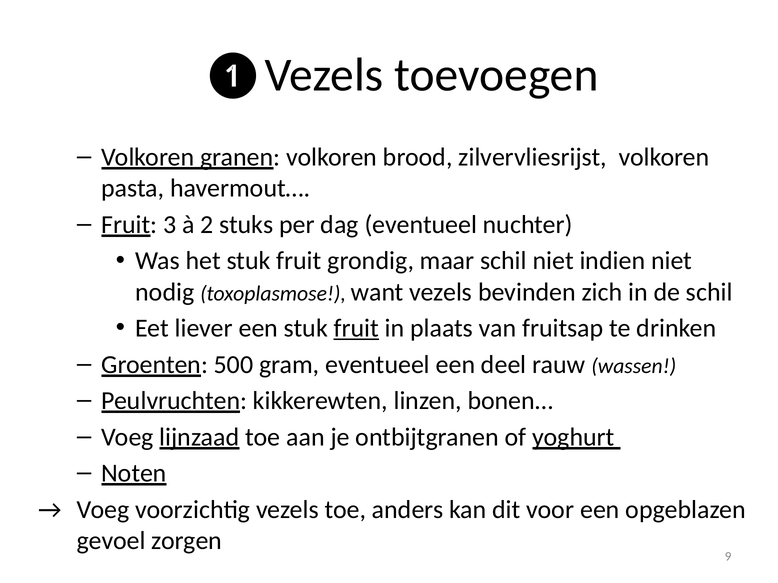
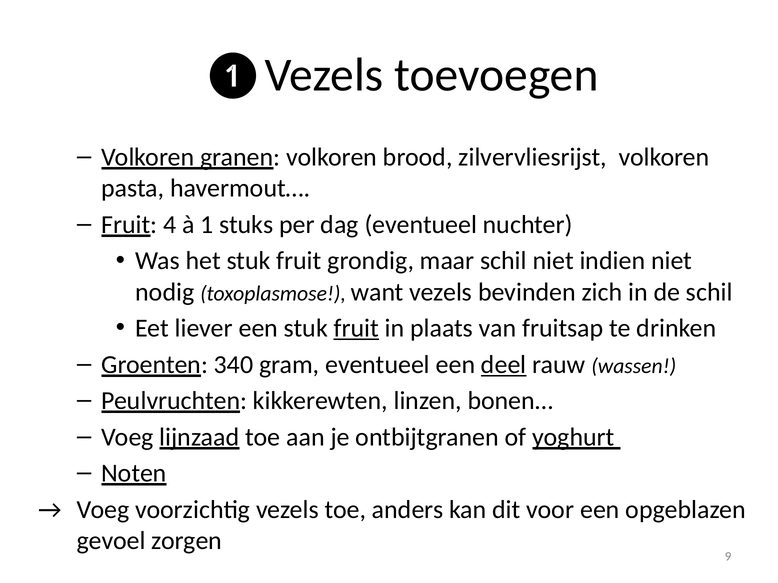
3: 3 -> 4
2: 2 -> 1
500: 500 -> 340
deel underline: none -> present
